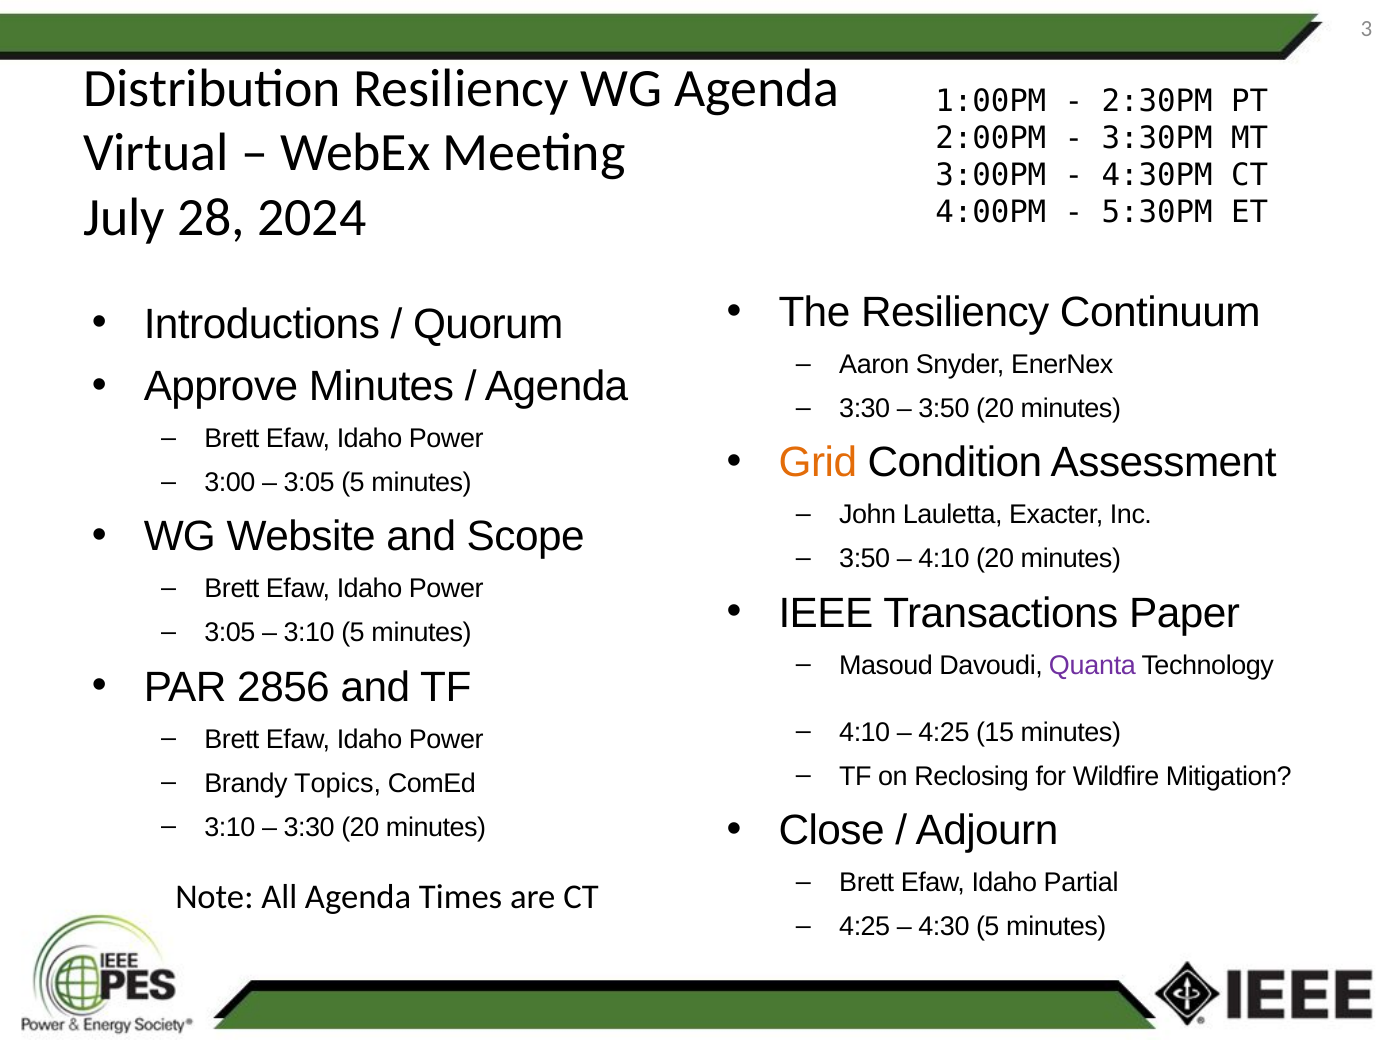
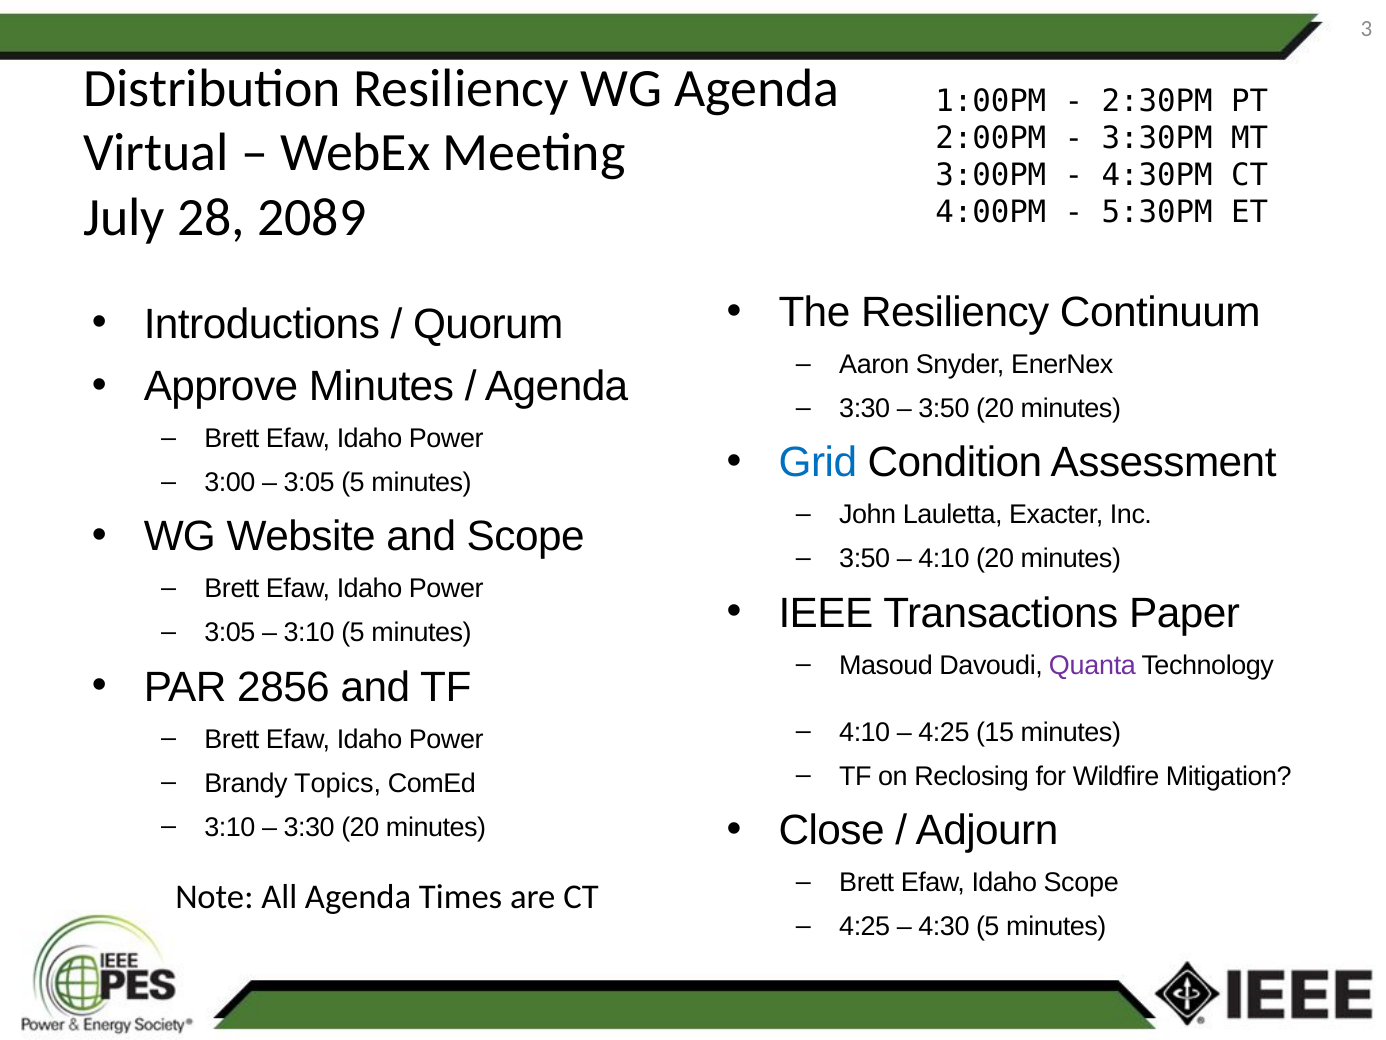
2024: 2024 -> 2089
Grid colour: orange -> blue
Idaho Partial: Partial -> Scope
